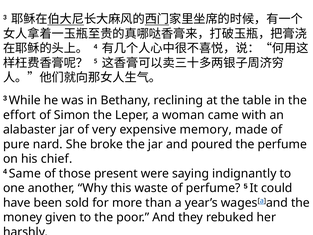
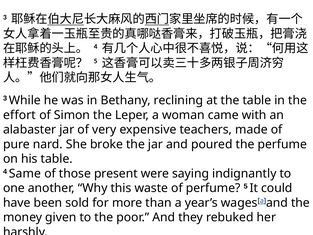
memory: memory -> teachers
his chief: chief -> table
